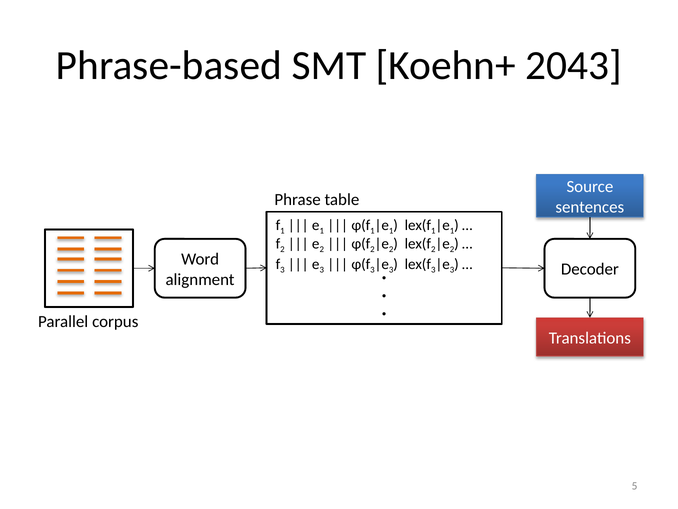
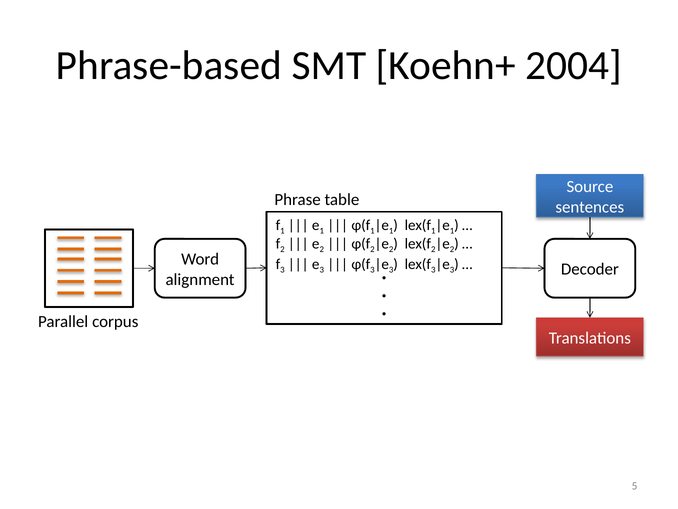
2043: 2043 -> 2004
